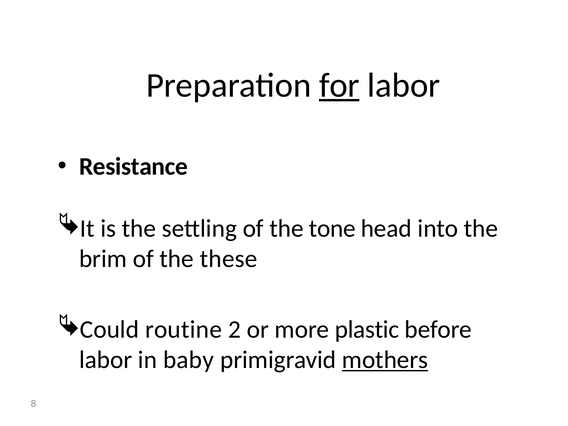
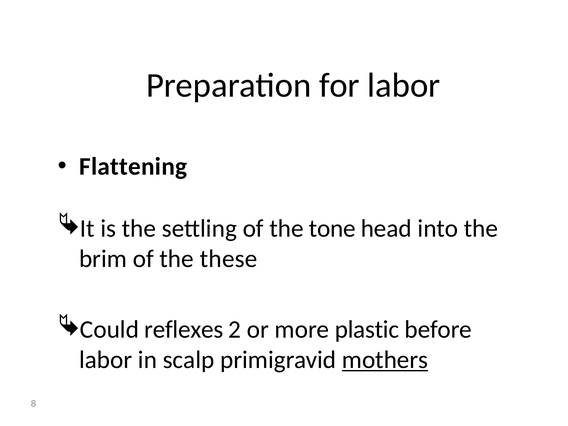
for underline: present -> none
Resistance: Resistance -> Flattening
routine: routine -> reflexes
baby: baby -> scalp
